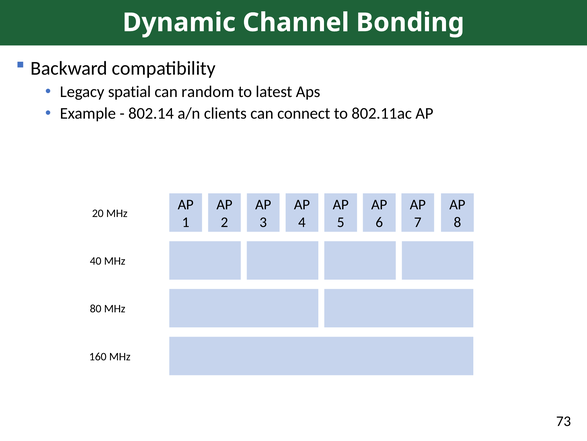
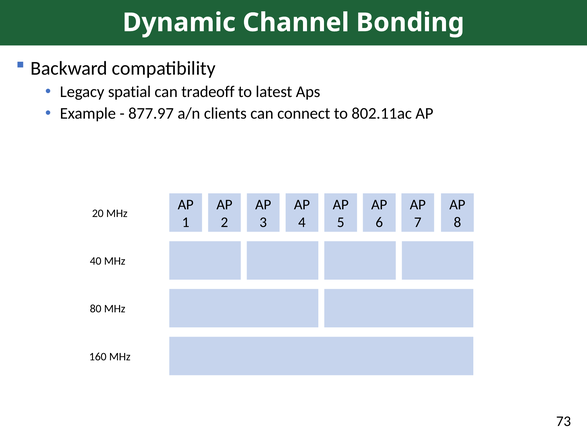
random: random -> tradeoff
802.14: 802.14 -> 877.97
